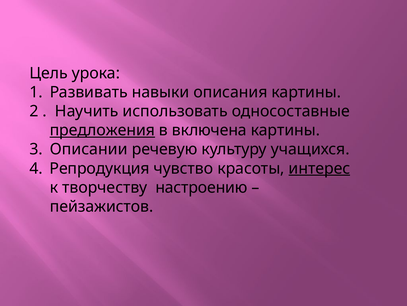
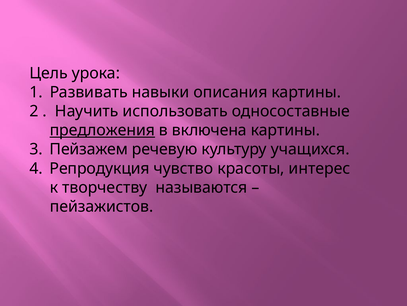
Описании: Описании -> Пейзажем
интерес underline: present -> none
настроению: настроению -> называются
